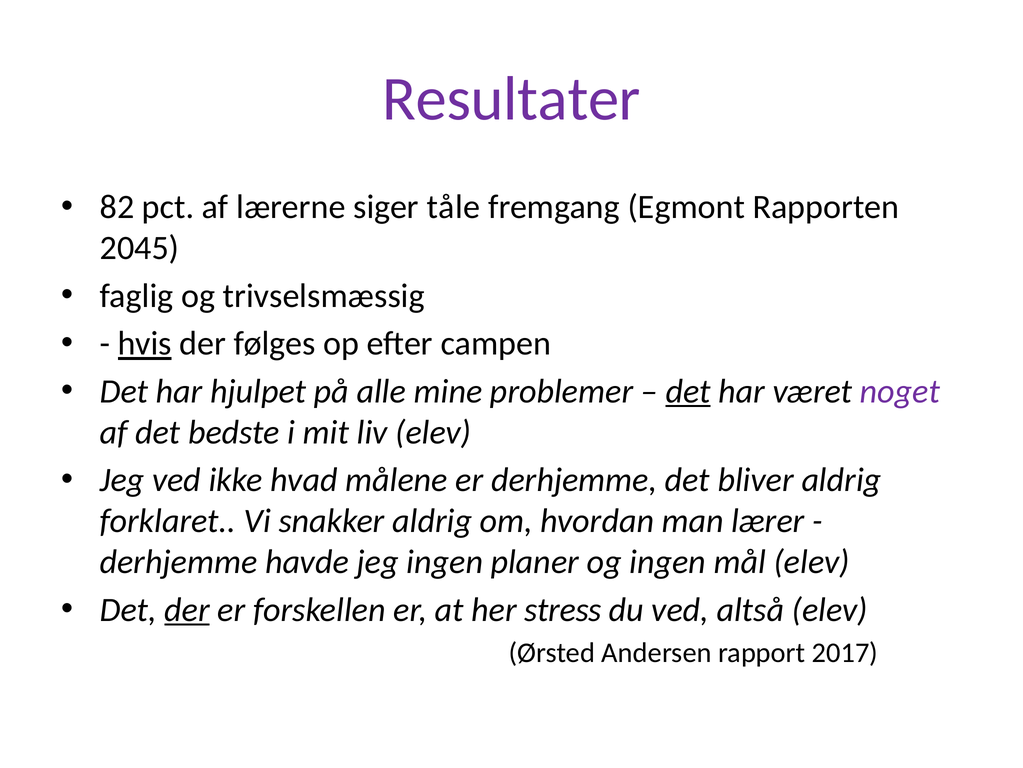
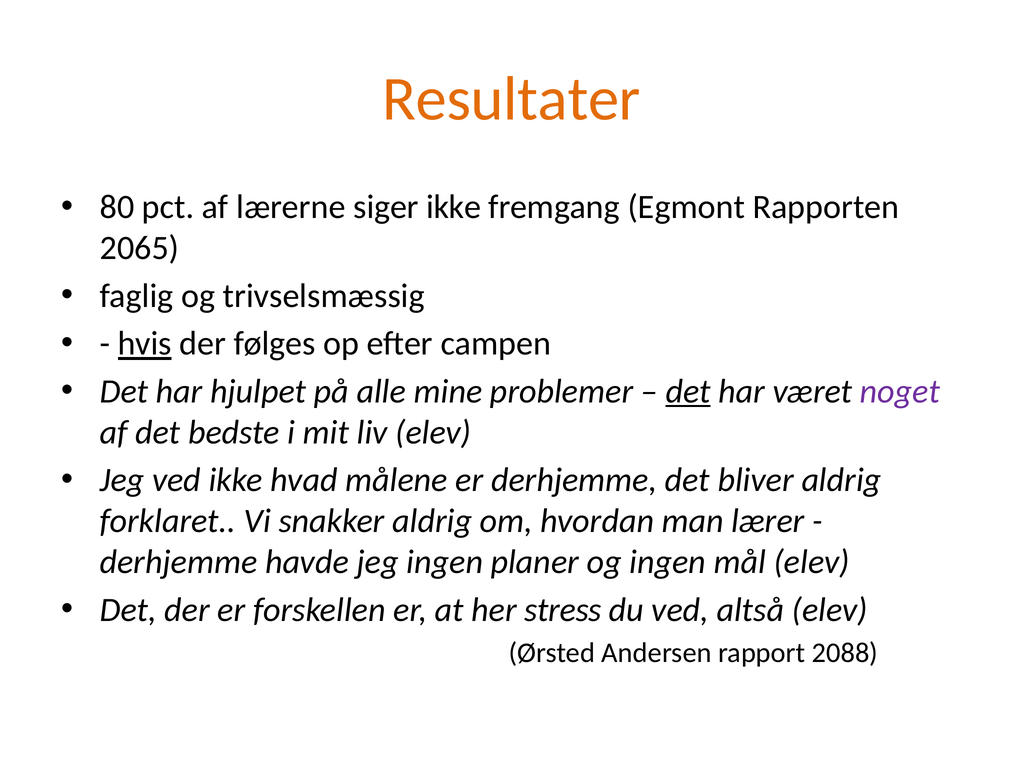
Resultater colour: purple -> orange
82: 82 -> 80
siger tåle: tåle -> ikke
2045: 2045 -> 2065
der at (187, 609) underline: present -> none
2017: 2017 -> 2088
